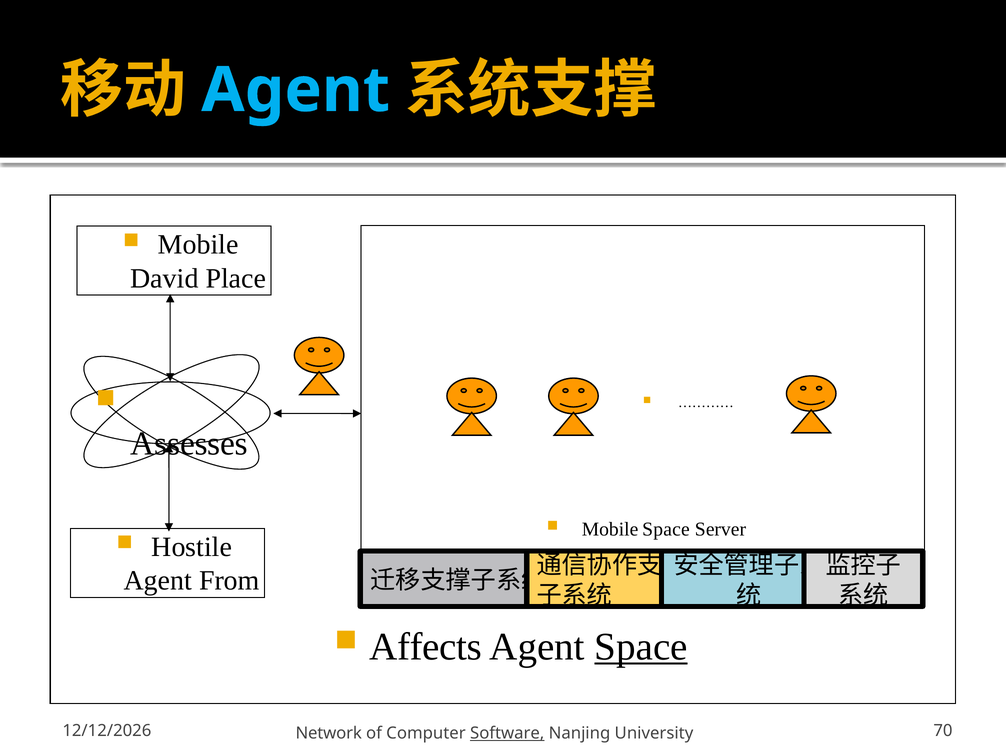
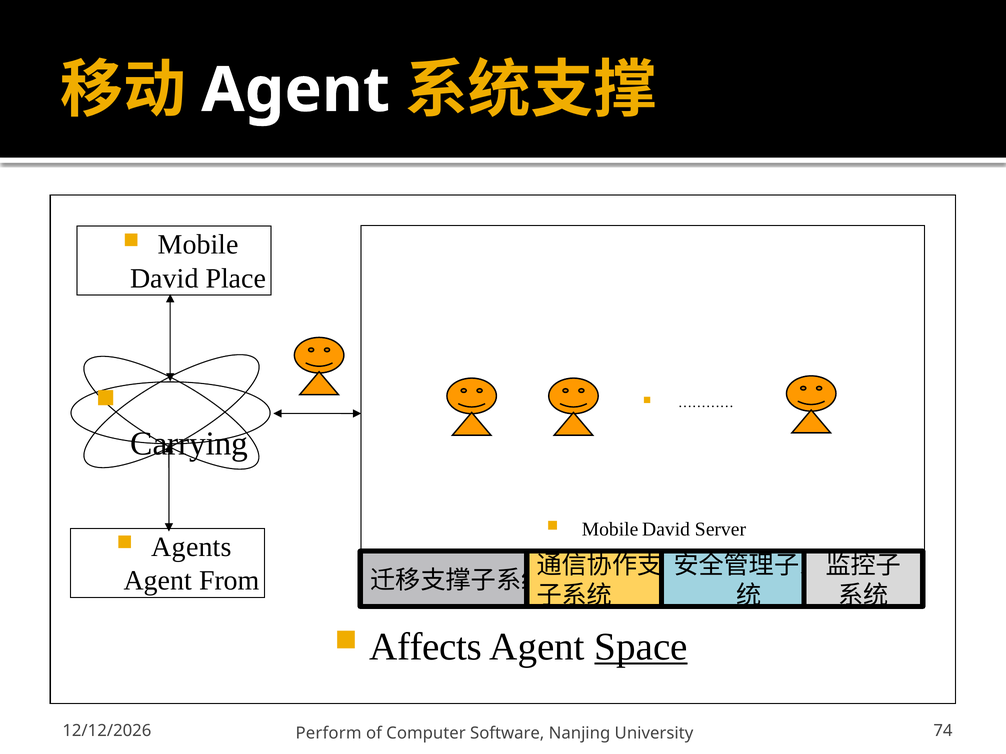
Agent at (296, 90) colour: light blue -> white
Assesses: Assesses -> Carrying
Space at (666, 530): Space -> David
Hostile: Hostile -> Agents
Network: Network -> Perform
Software underline: present -> none
70: 70 -> 74
